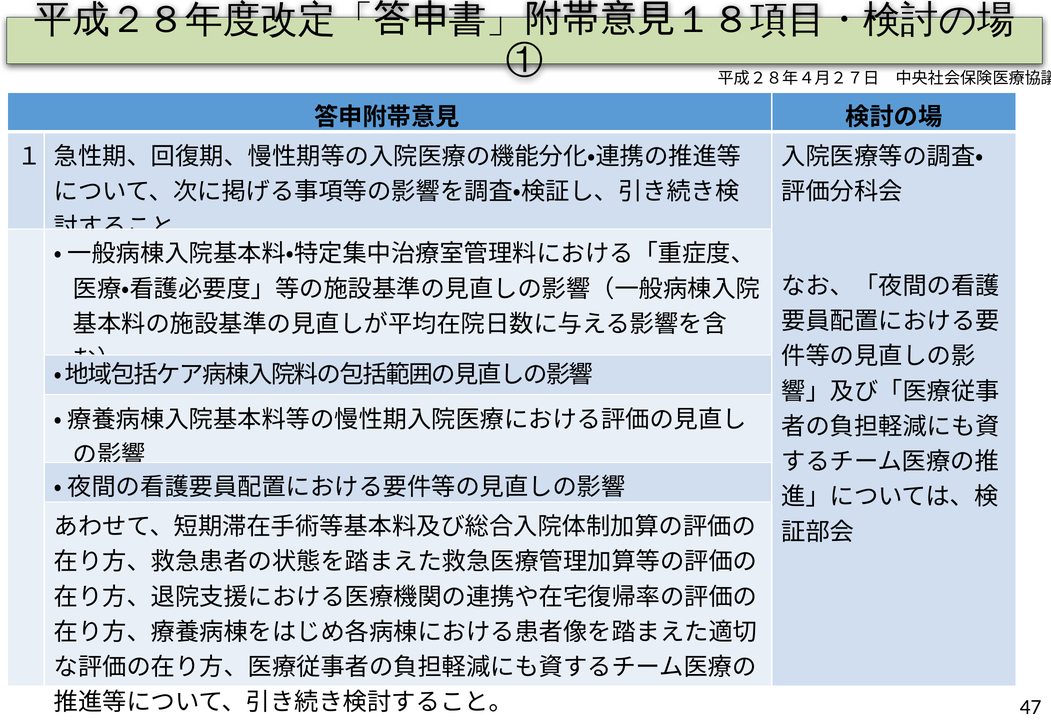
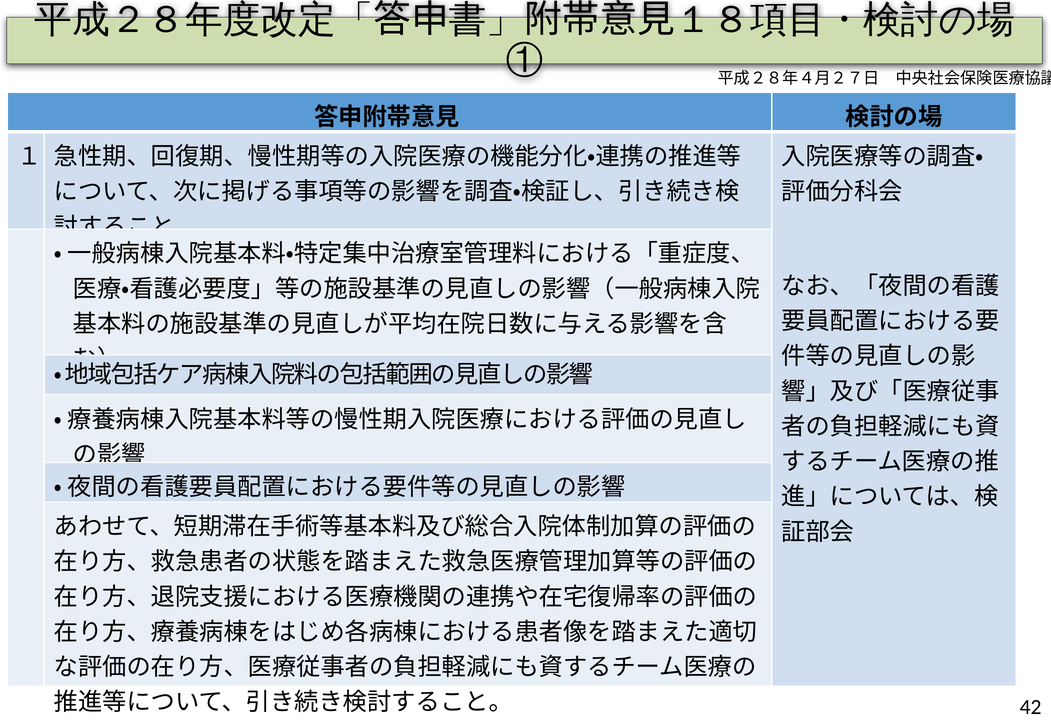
47: 47 -> 42
